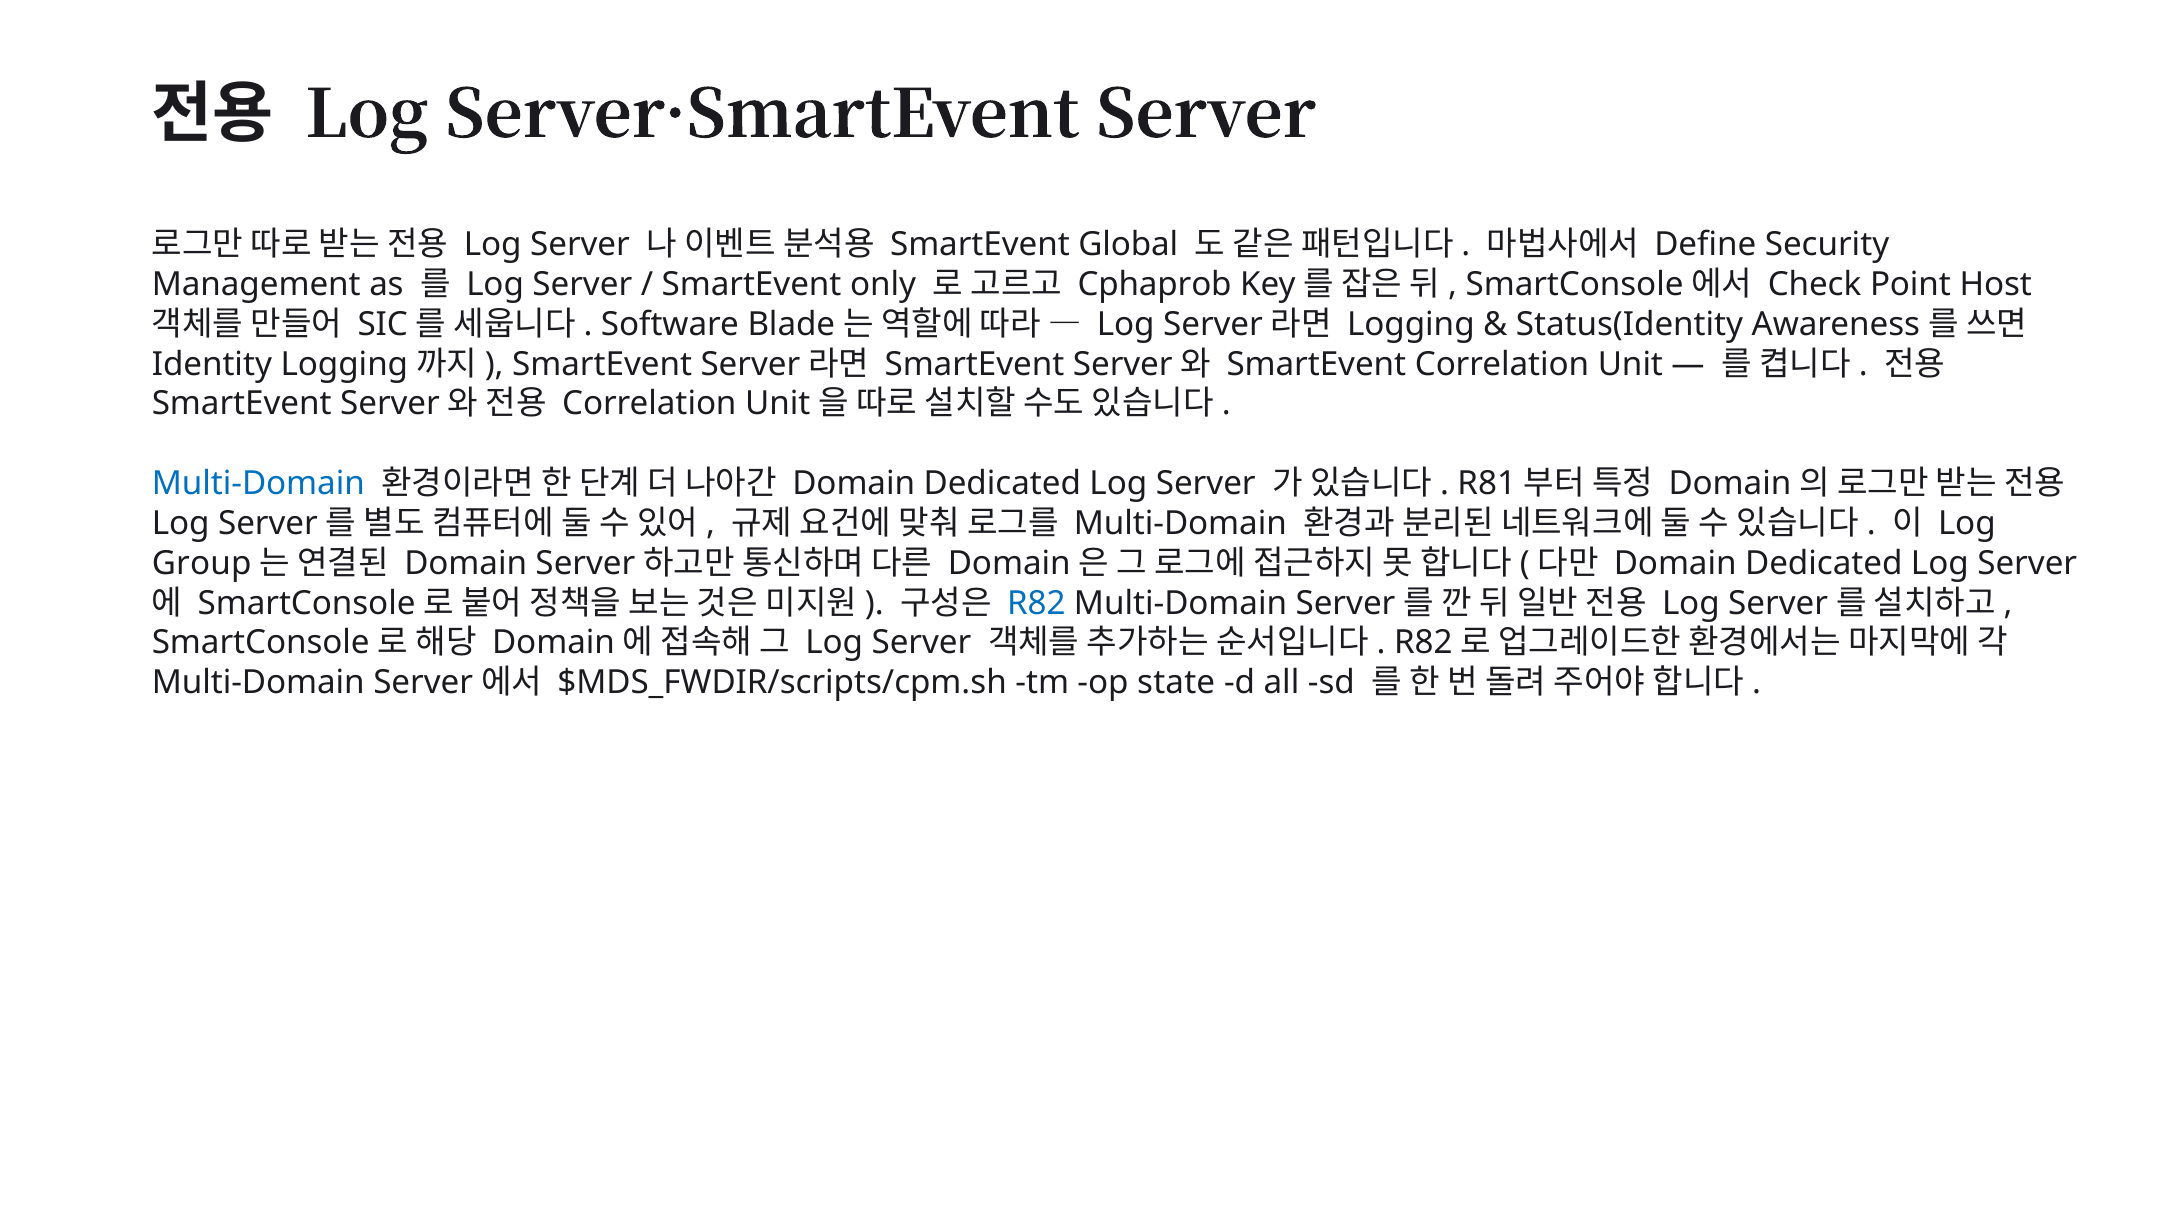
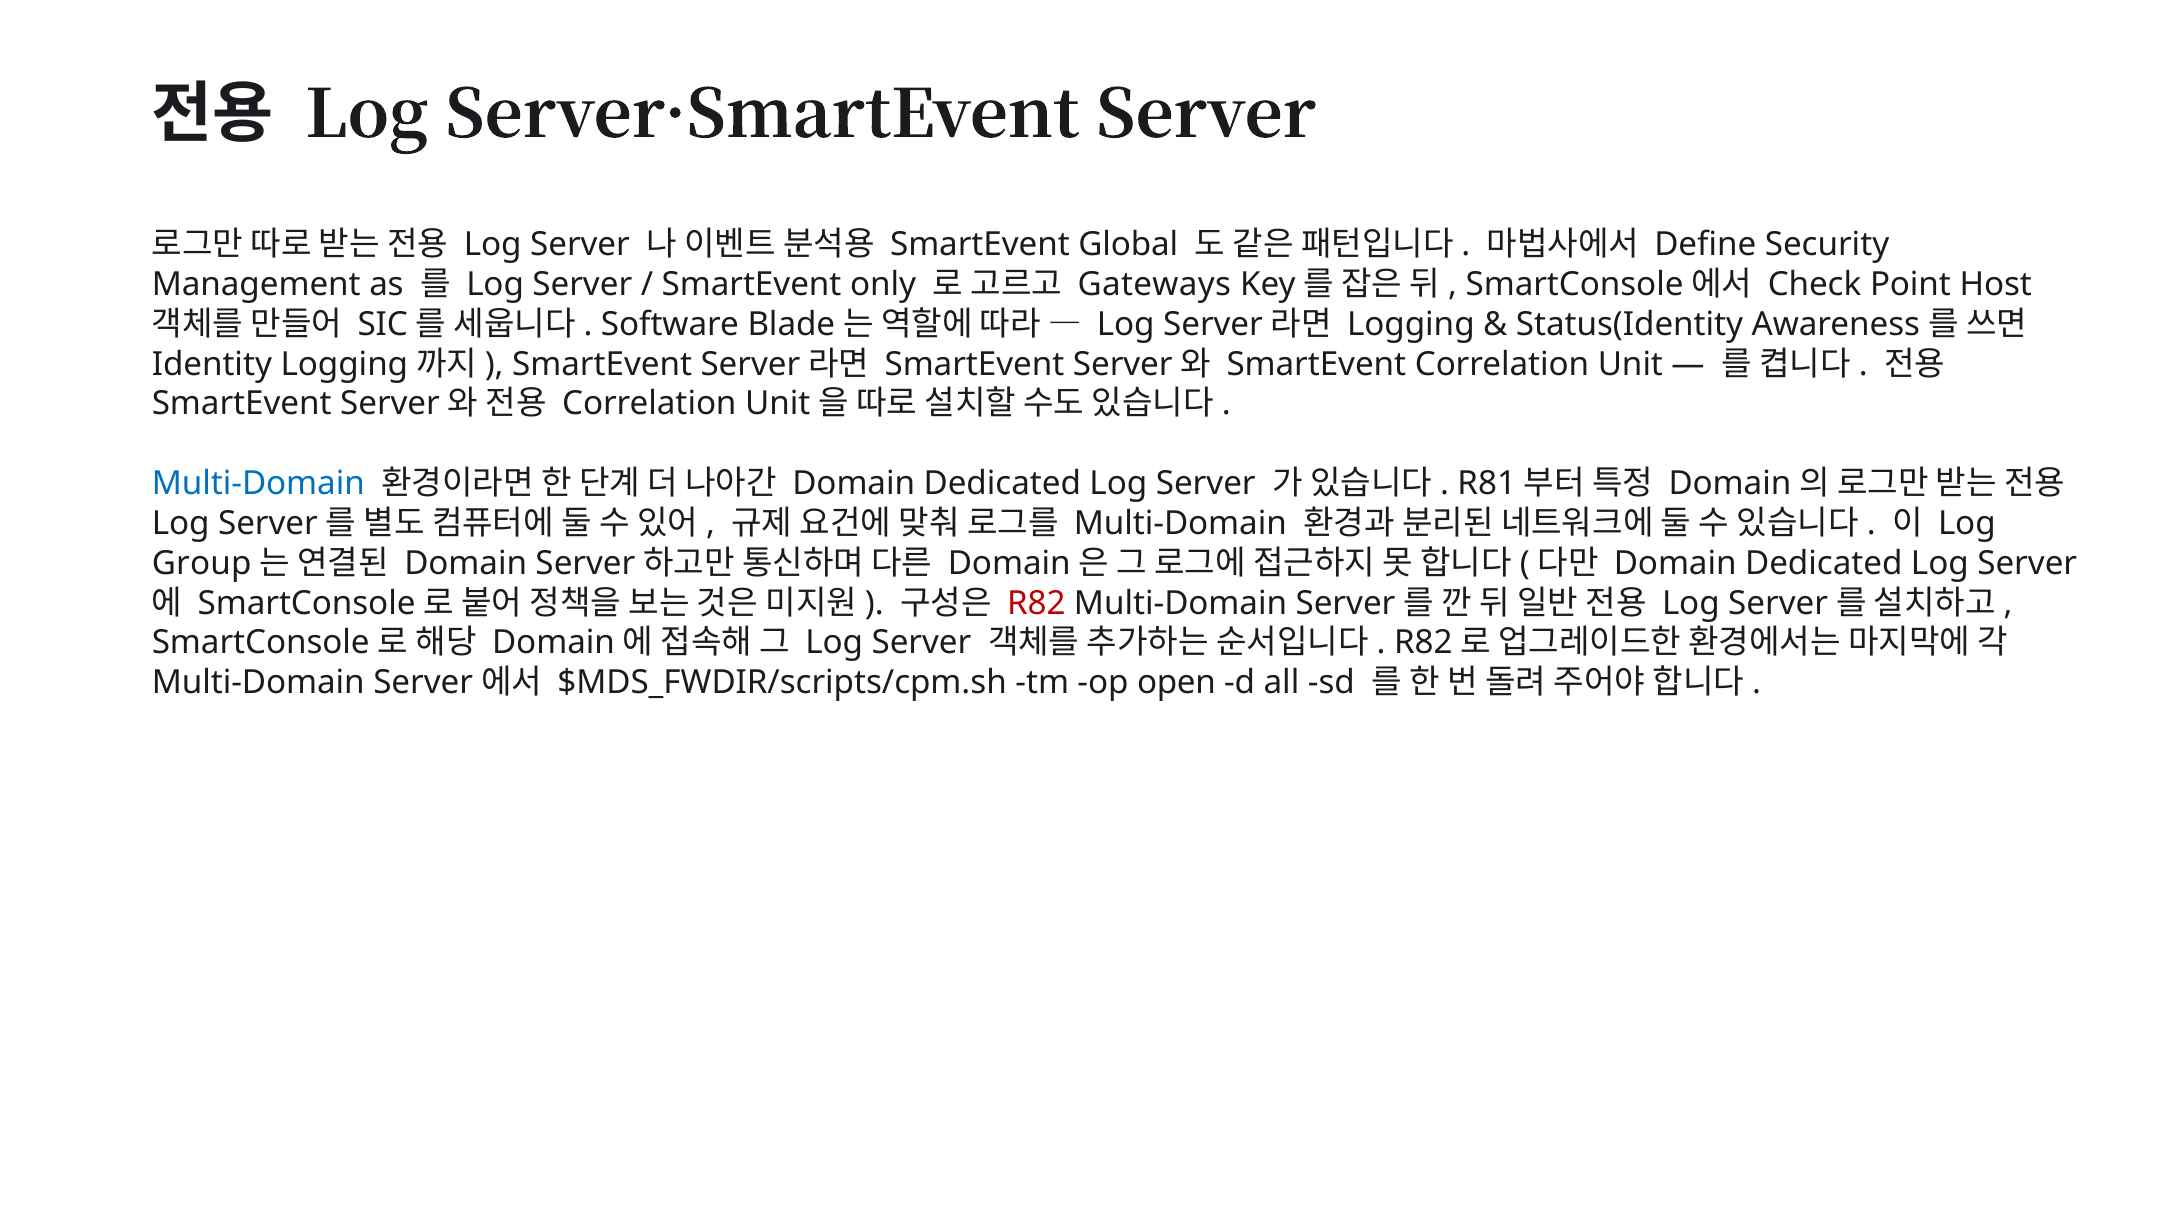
Cphaprob: Cphaprob -> Gateways
R82 at (1036, 603) colour: blue -> red
state: state -> open
